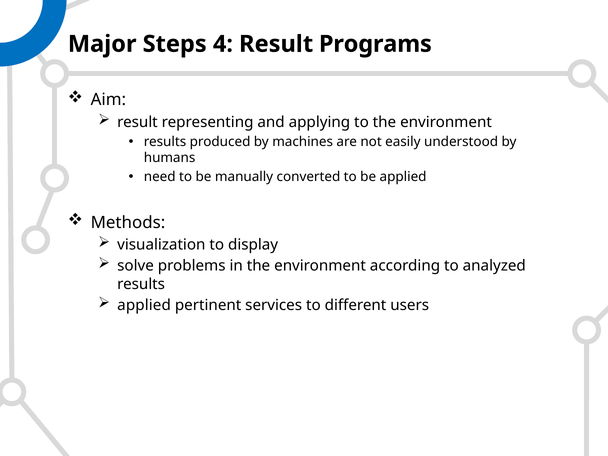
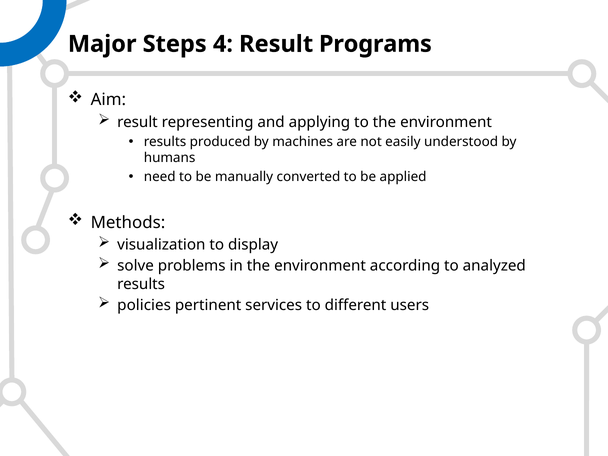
applied at (144, 305): applied -> policies
